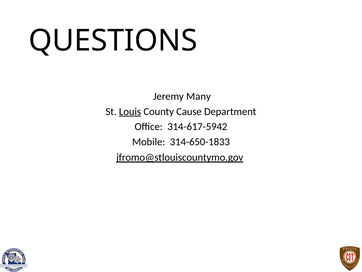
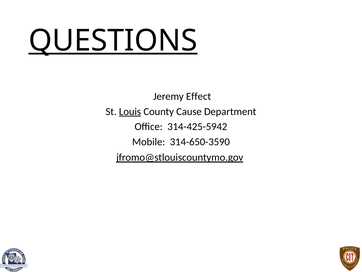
QUESTIONS underline: none -> present
Many: Many -> Effect
314-617-5942: 314-617-5942 -> 314-425-5942
314-650-1833: 314-650-1833 -> 314-650-3590
